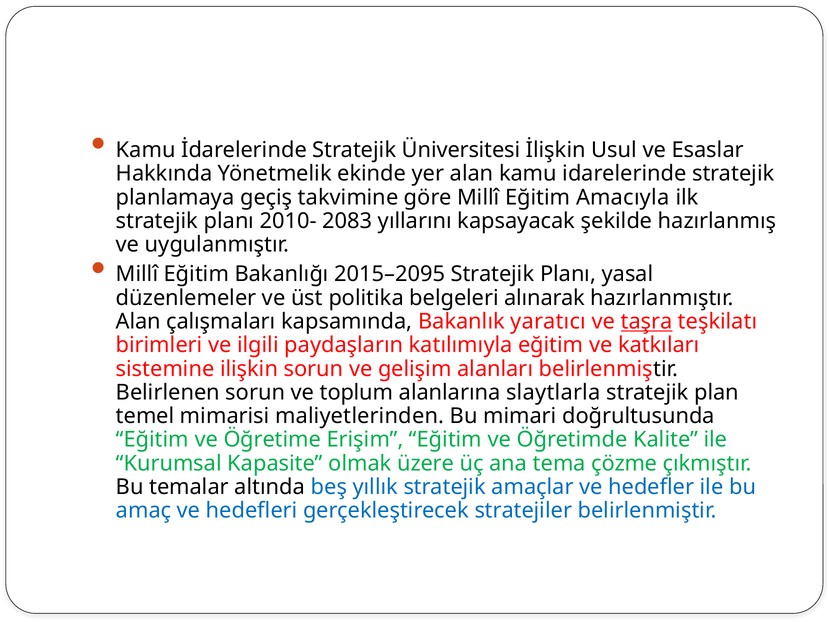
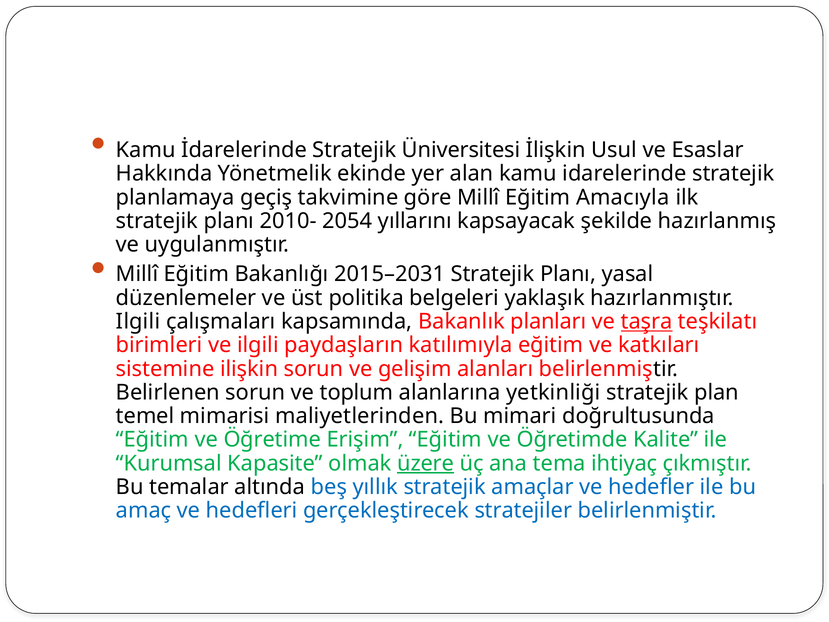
2083: 2083 -> 2054
2015–2095: 2015–2095 -> 2015–2031
alınarak: alınarak -> yaklaşık
Alan at (138, 321): Alan -> Ilgili
yaratıcı: yaratıcı -> planları
slaytlarla: slaytlarla -> yetkinliği
üzere underline: none -> present
çözme: çözme -> ihtiyaç
